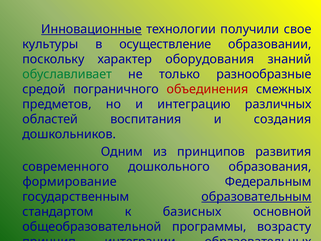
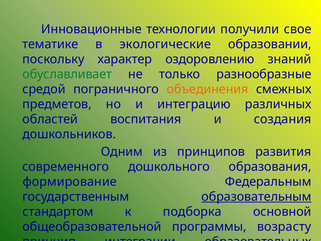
Инновационные underline: present -> none
культуры: культуры -> тематике
осуществление: осуществление -> экологические
оборудования: оборудования -> оздоровлению
объединения colour: red -> orange
базисных: базисных -> подборка
